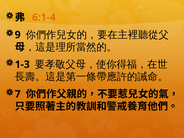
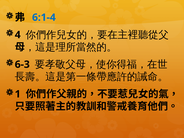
6:1-4 colour: orange -> blue
9: 9 -> 4
1-3: 1-3 -> 6-3
7: 7 -> 1
